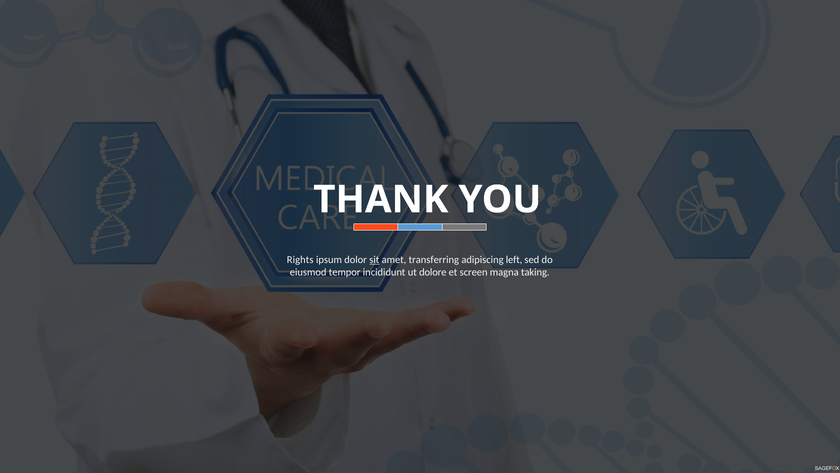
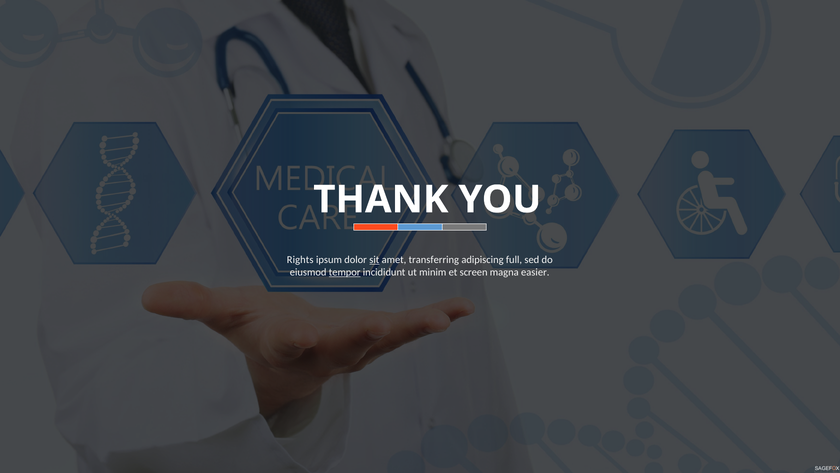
left: left -> full
tempor underline: none -> present
dolore: dolore -> minim
taking: taking -> easier
